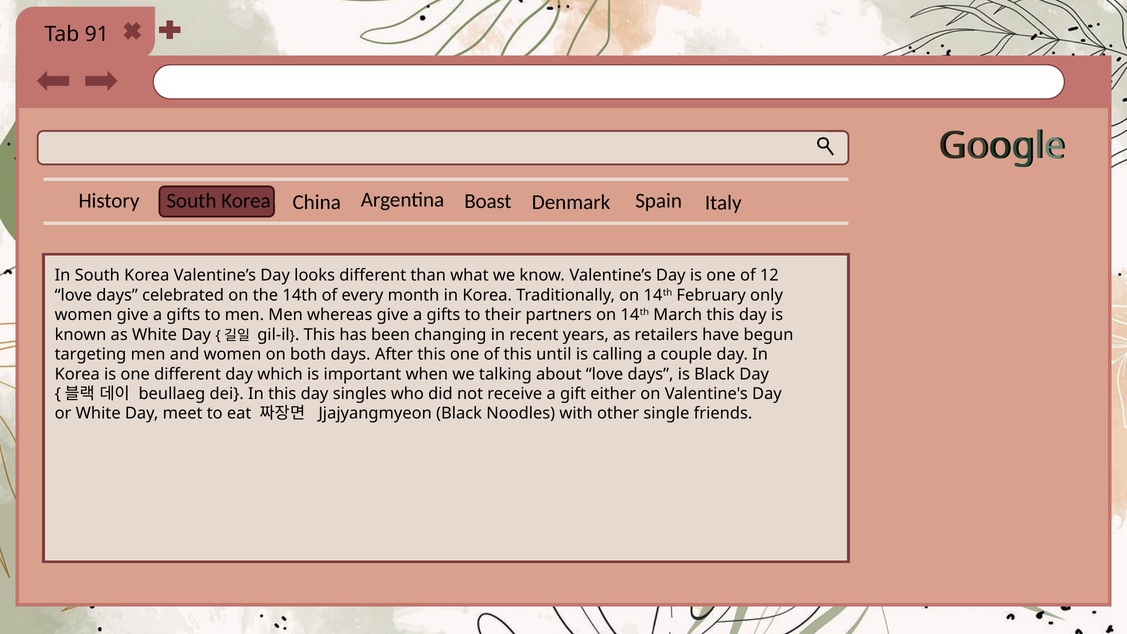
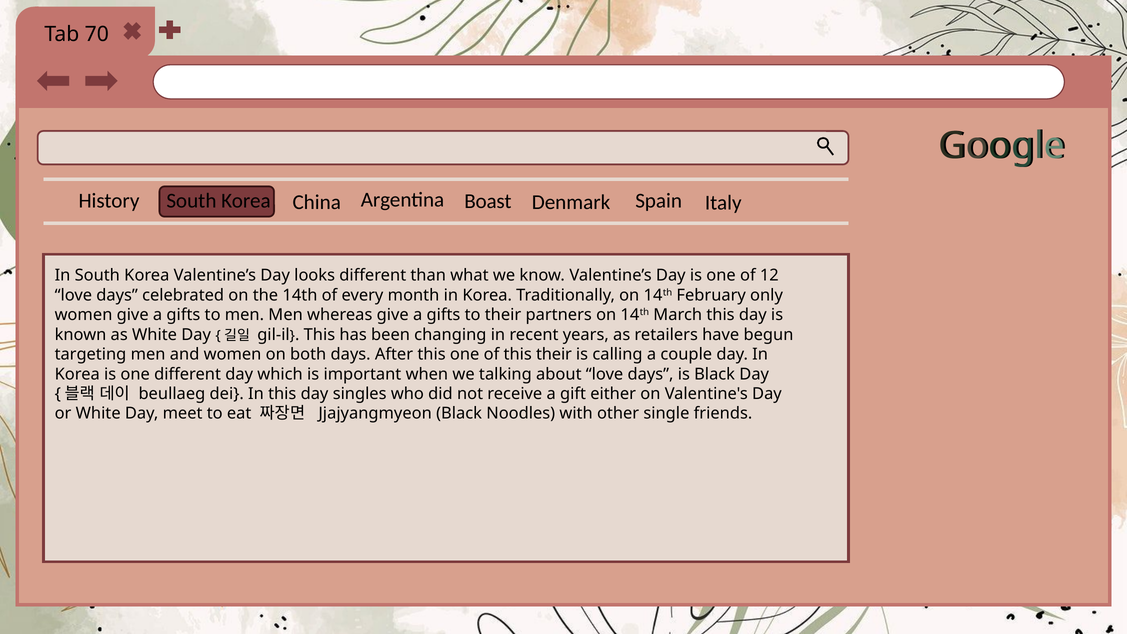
91: 91 -> 70
this until: until -> their
